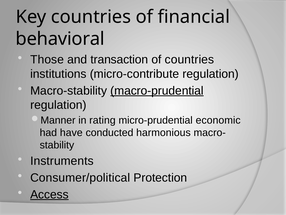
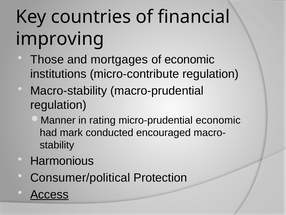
behavioral: behavioral -> improving
transaction: transaction -> mortgages
of countries: countries -> economic
macro-prudential underline: present -> none
have: have -> mark
harmonious: harmonious -> encouraged
Instruments: Instruments -> Harmonious
